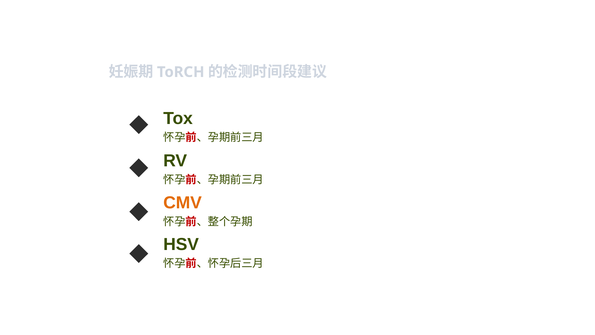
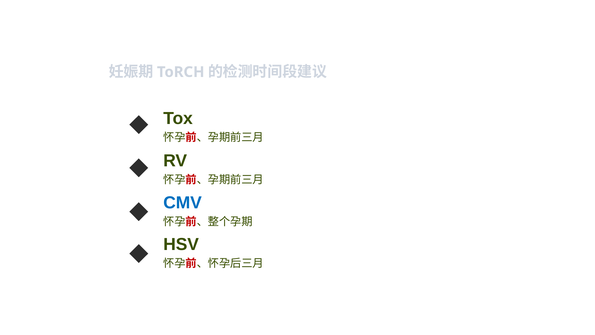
CMV colour: orange -> blue
